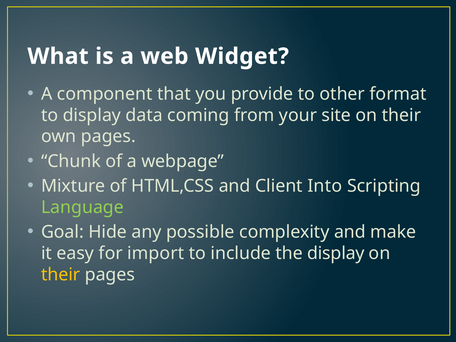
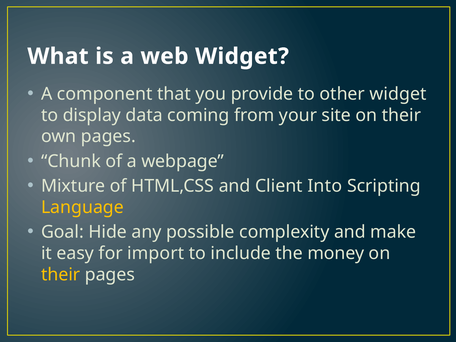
other format: format -> widget
Language colour: light green -> yellow
the display: display -> money
